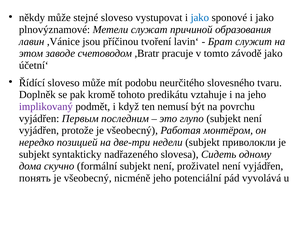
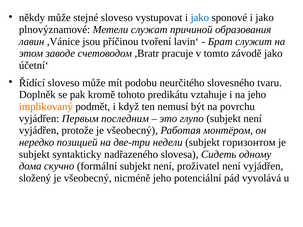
implikovaný colour: purple -> orange
приволокли: приволокли -> горизонтом
понять: понять -> složený
